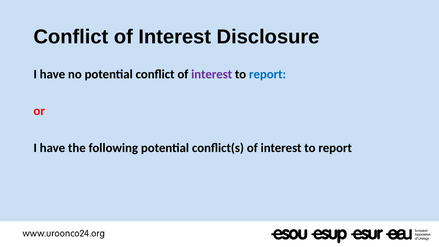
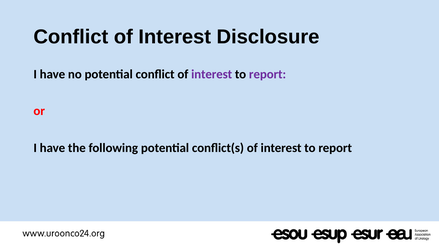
report at (268, 74) colour: blue -> purple
